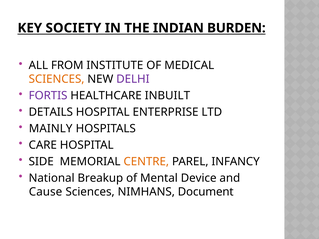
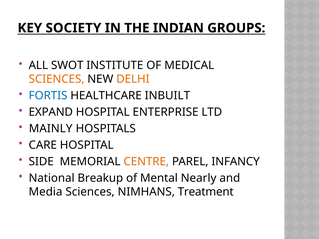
BURDEN: BURDEN -> GROUPS
FROM: FROM -> SWOT
DELHI colour: purple -> orange
FORTIS colour: purple -> blue
DETAILS: DETAILS -> EXPAND
Device: Device -> Nearly
Cause: Cause -> Media
Document: Document -> Treatment
